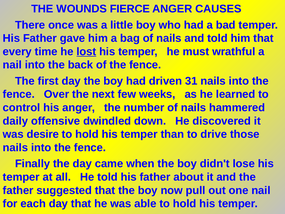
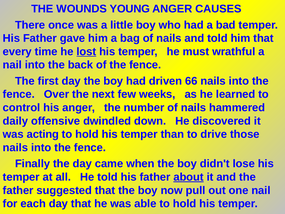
FIERCE: FIERCE -> YOUNG
31: 31 -> 66
desire: desire -> acting
about underline: none -> present
